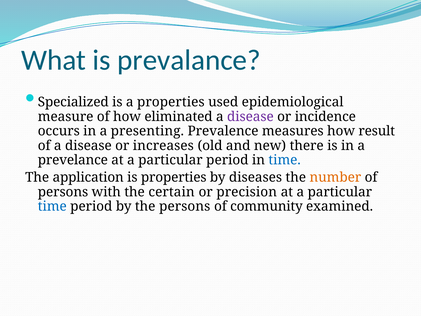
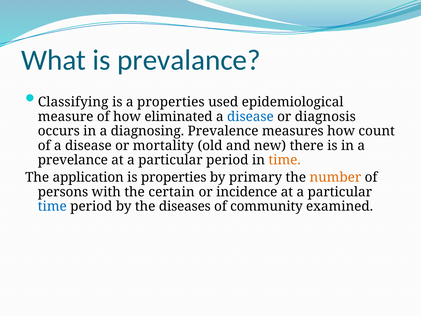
Specialized: Specialized -> Classifying
disease at (250, 117) colour: purple -> blue
incidence: incidence -> diagnosis
presenting: presenting -> diagnosing
result: result -> count
increases: increases -> mortality
time at (285, 160) colour: blue -> orange
diseases: diseases -> primary
precision: precision -> incidence
the persons: persons -> diseases
